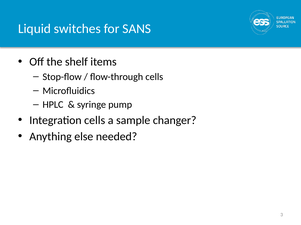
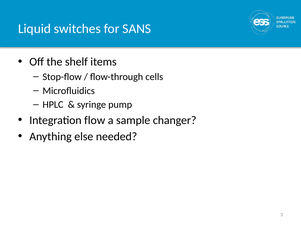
Integration cells: cells -> flow
